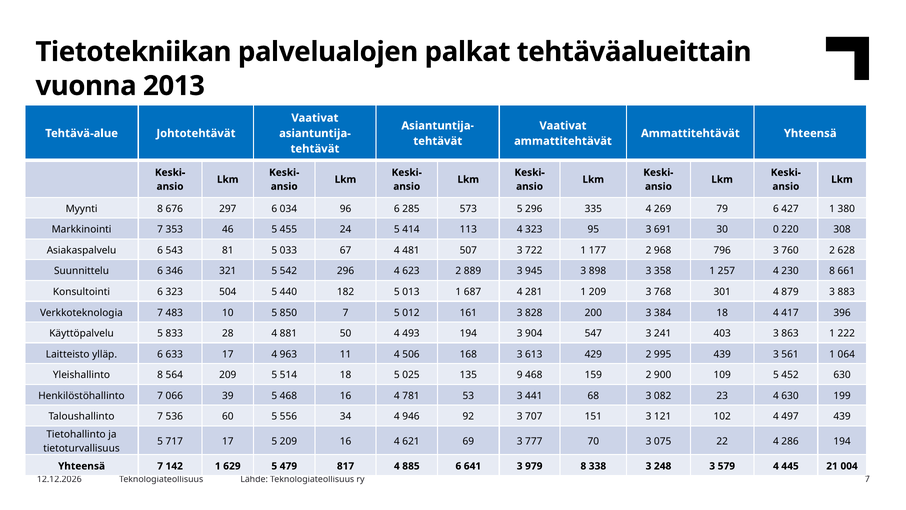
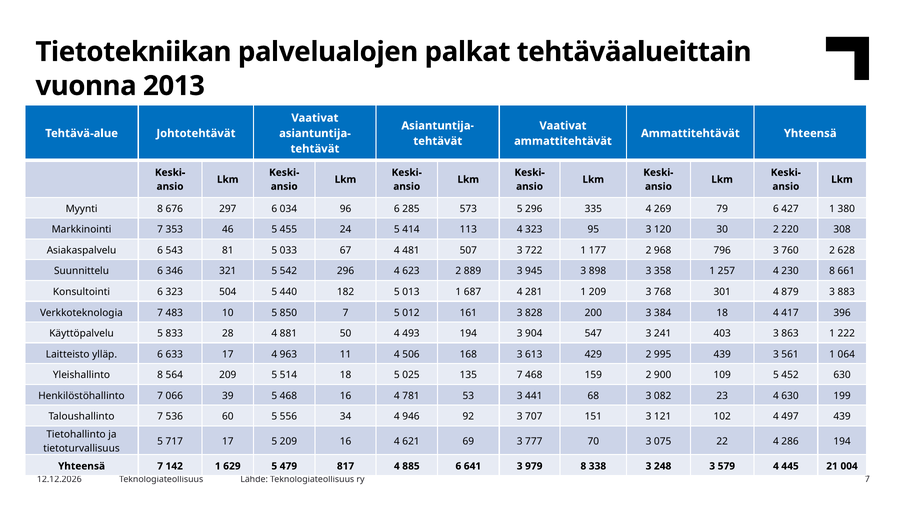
691: 691 -> 120
30 0: 0 -> 2
135 9: 9 -> 7
